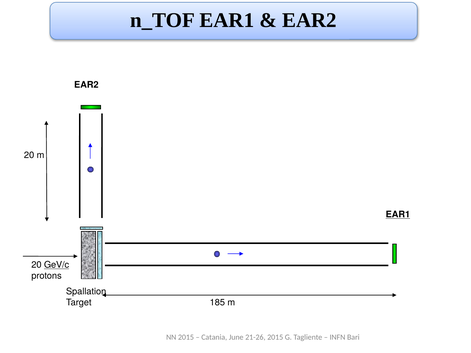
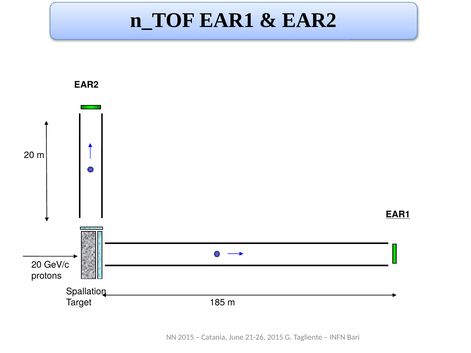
GeV/c underline: present -> none
